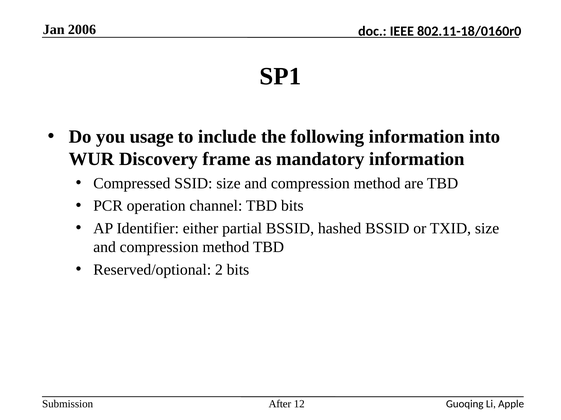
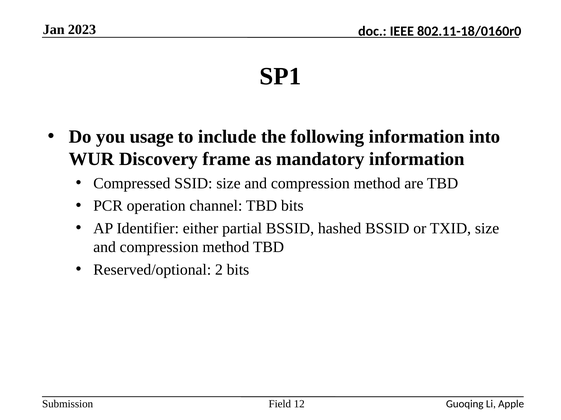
2006: 2006 -> 2023
After: After -> Field
